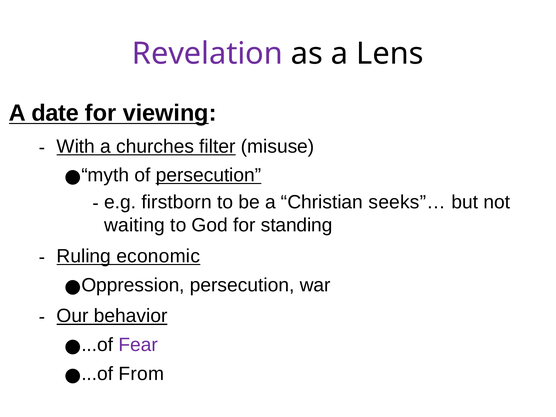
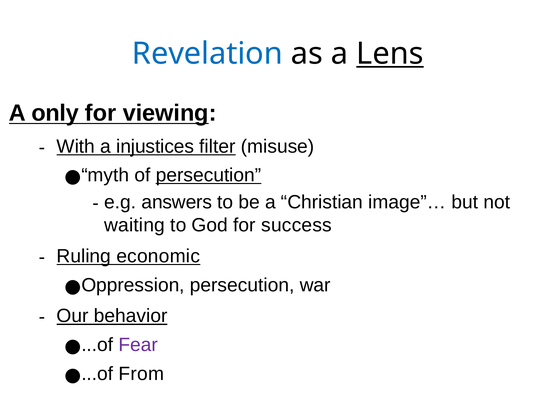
Revelation colour: purple -> blue
Lens underline: none -> present
date: date -> only
churches: churches -> injustices
firstborn: firstborn -> answers
seeks”…: seeks”… -> image”…
standing: standing -> success
